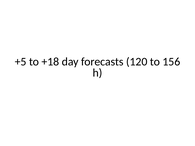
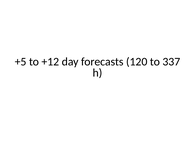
+18: +18 -> +12
156: 156 -> 337
